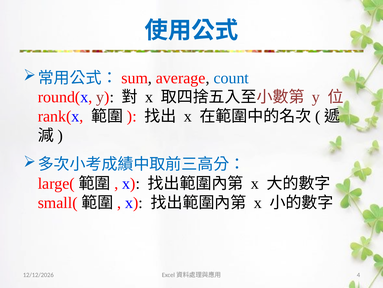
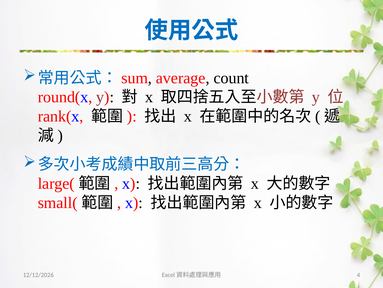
count colour: blue -> black
